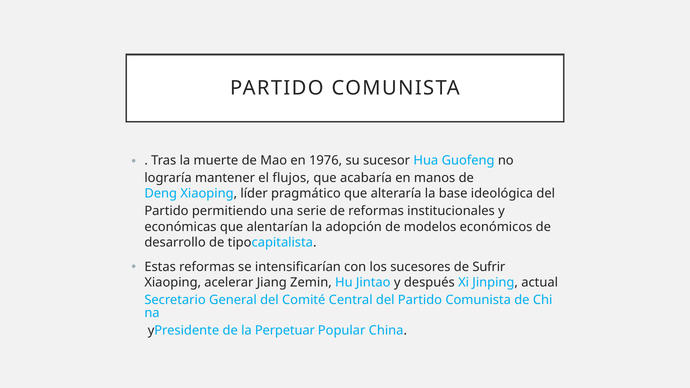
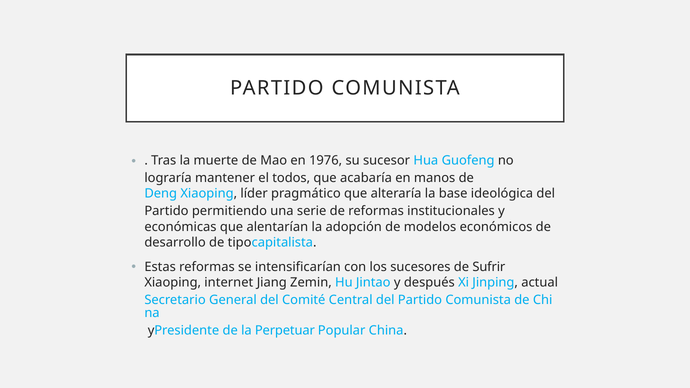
flujos: flujos -> todos
acelerar: acelerar -> internet
